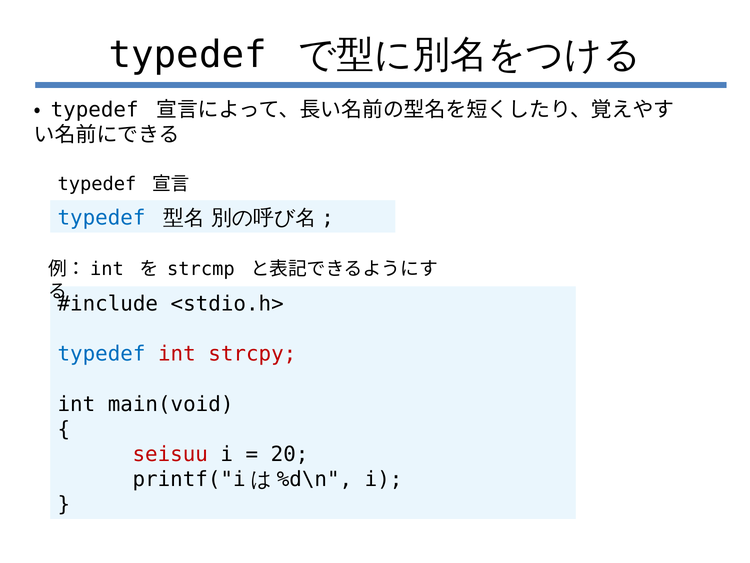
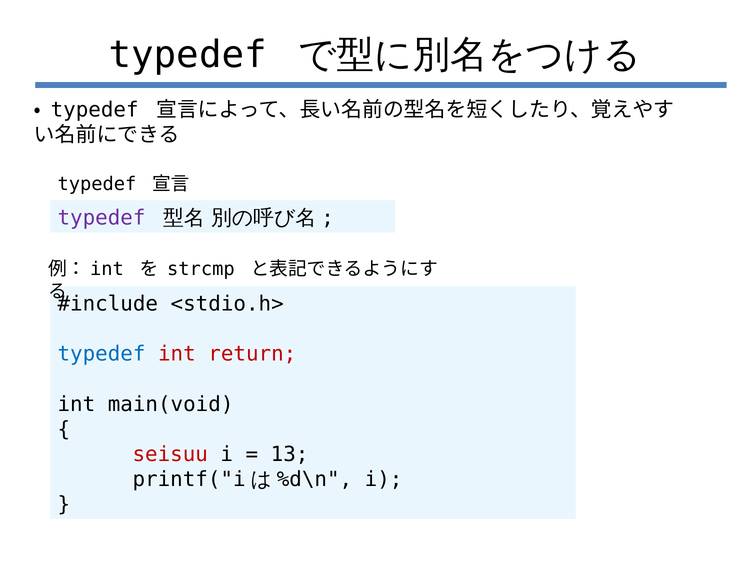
typedef at (101, 218) colour: blue -> purple
strcpy: strcpy -> return
20: 20 -> 13
